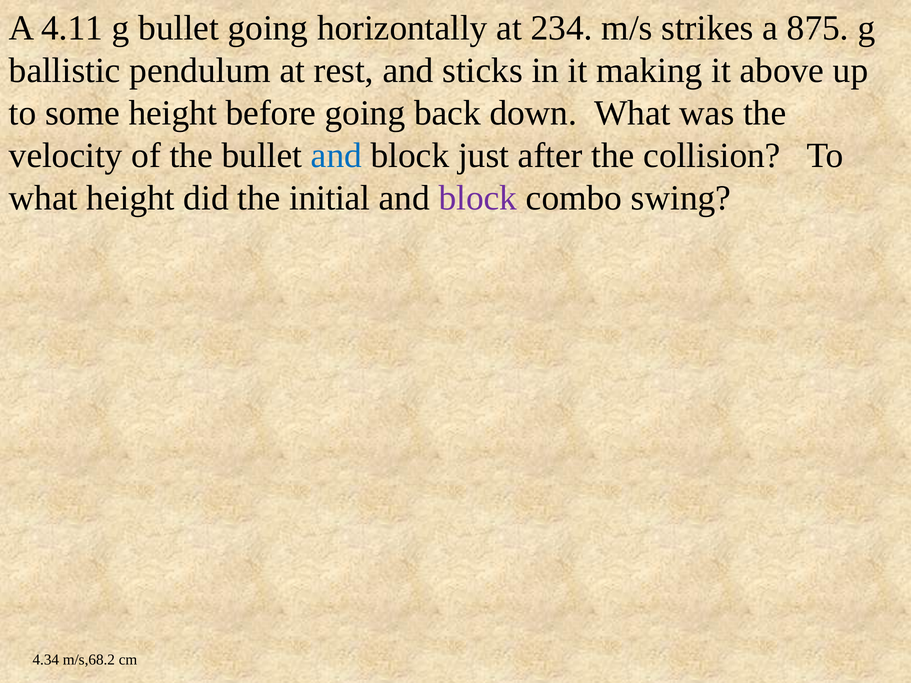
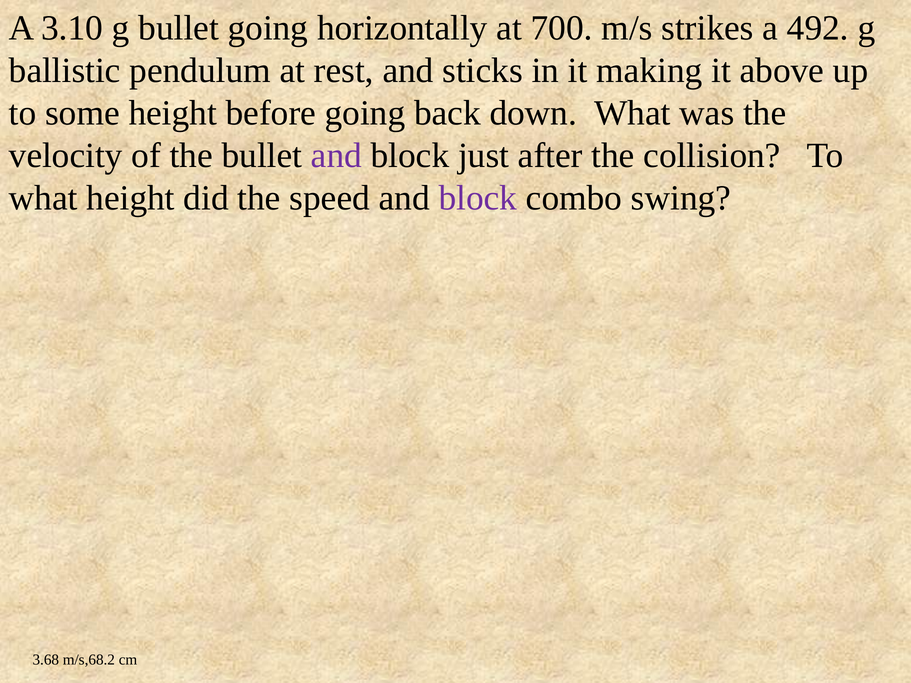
4.11: 4.11 -> 3.10
234: 234 -> 700
875: 875 -> 492
and at (336, 156) colour: blue -> purple
initial: initial -> speed
4.34: 4.34 -> 3.68
